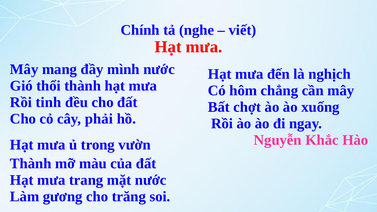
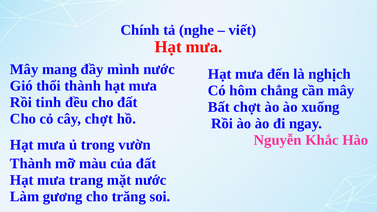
cây phải: phải -> chợt
